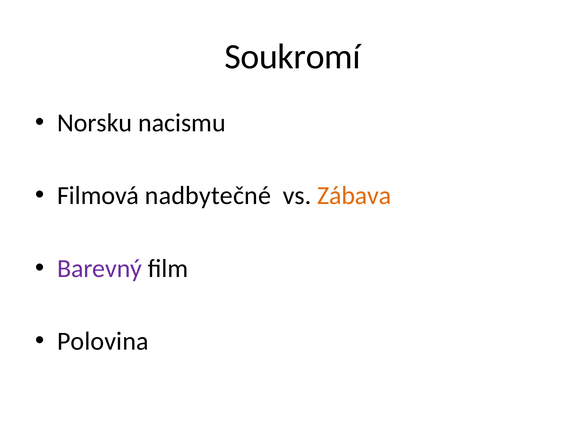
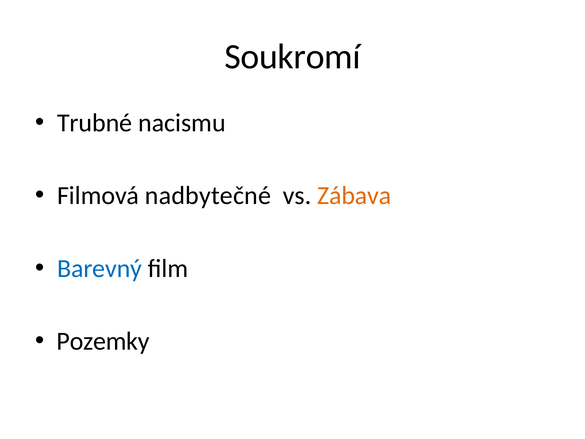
Norsku: Norsku -> Trubné
Barevný colour: purple -> blue
Polovina: Polovina -> Pozemky
